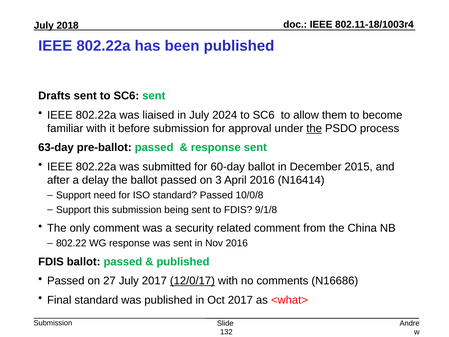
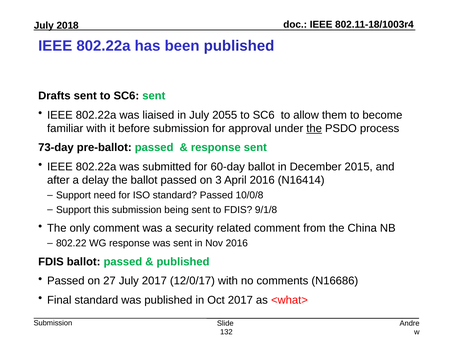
2024: 2024 -> 2055
63-day: 63-day -> 73-day
12/0/17 underline: present -> none
